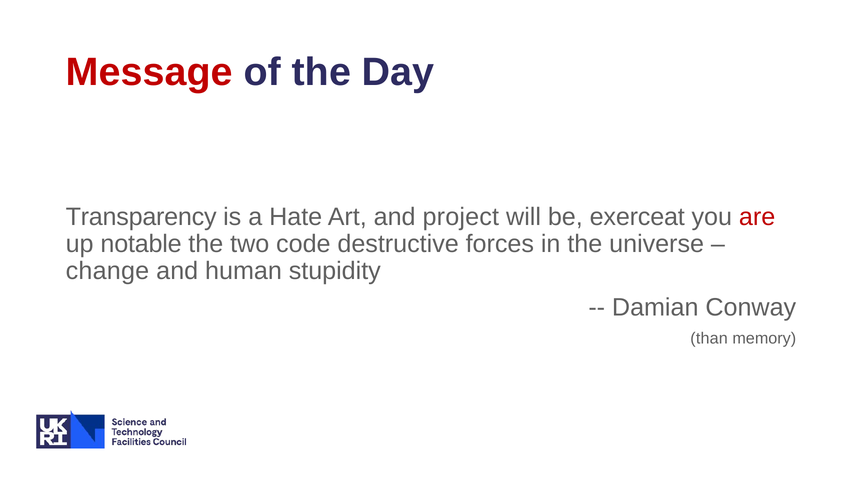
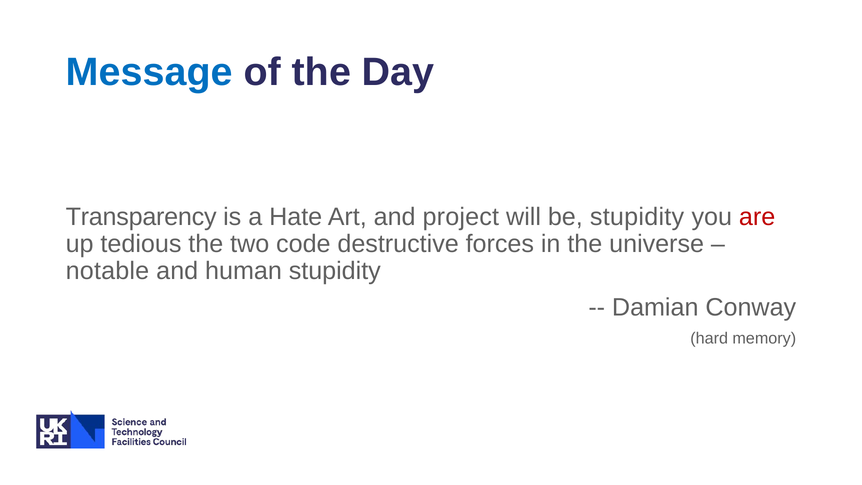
Message colour: red -> blue
be exerceat: exerceat -> stupidity
notable: notable -> tedious
change: change -> notable
than: than -> hard
